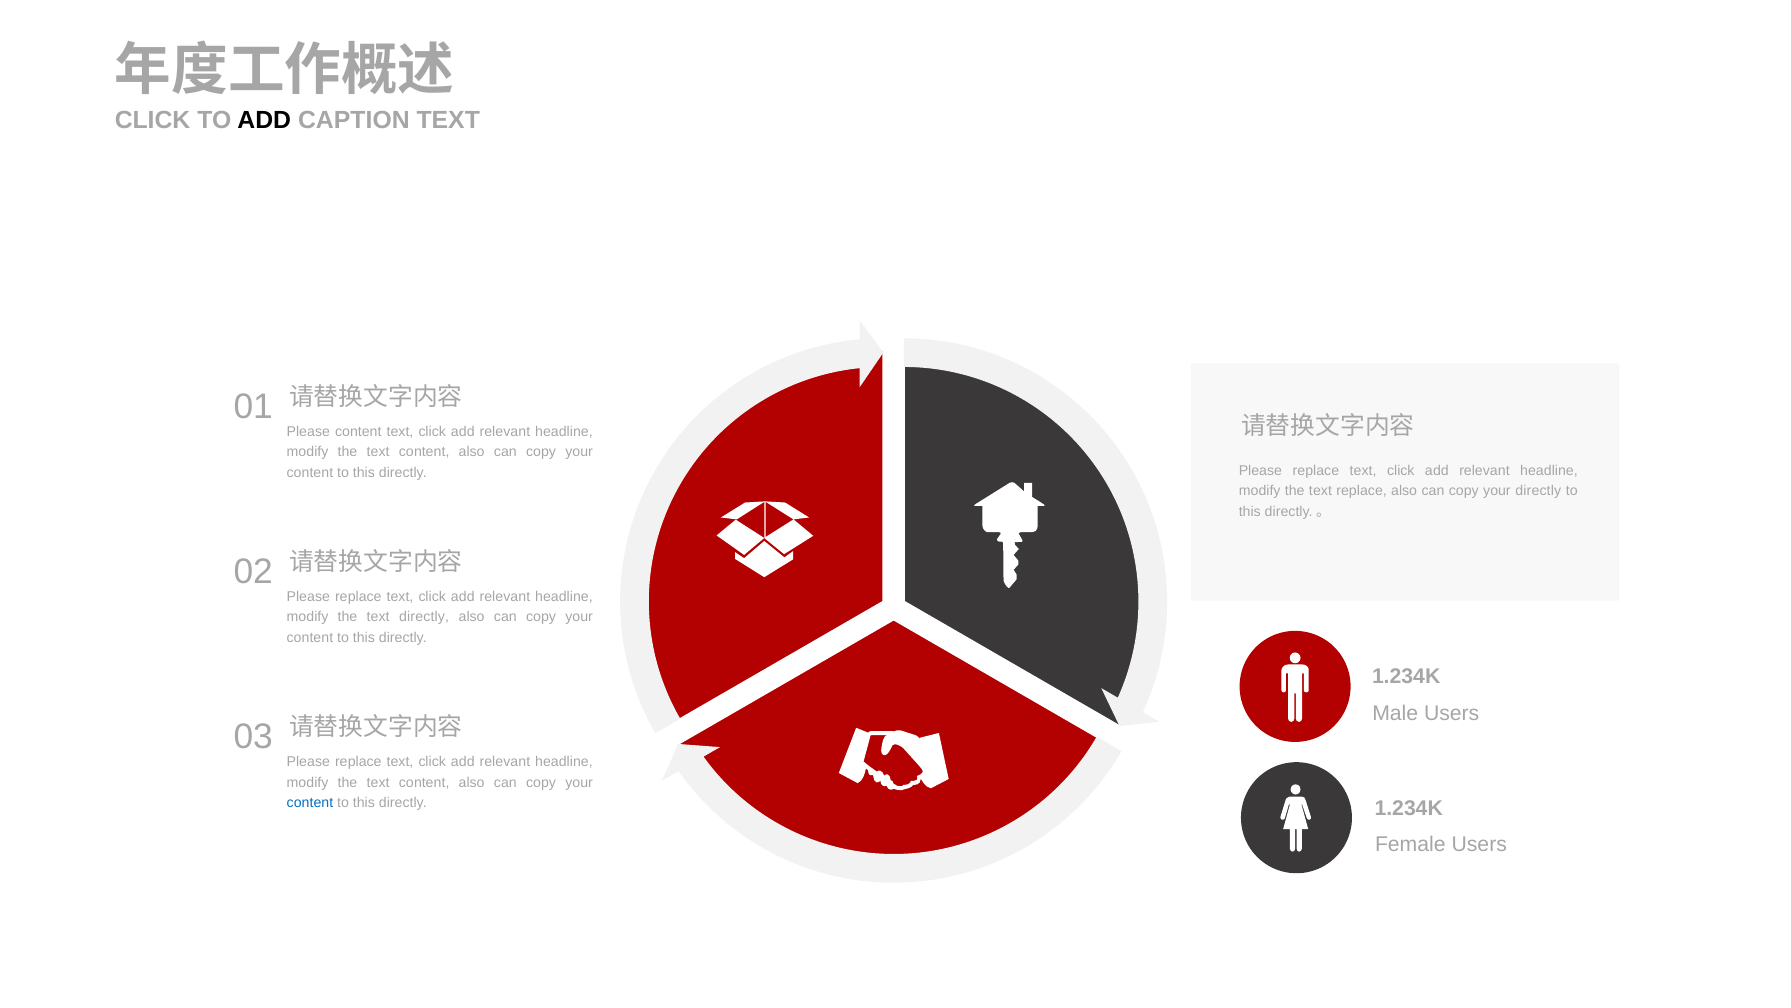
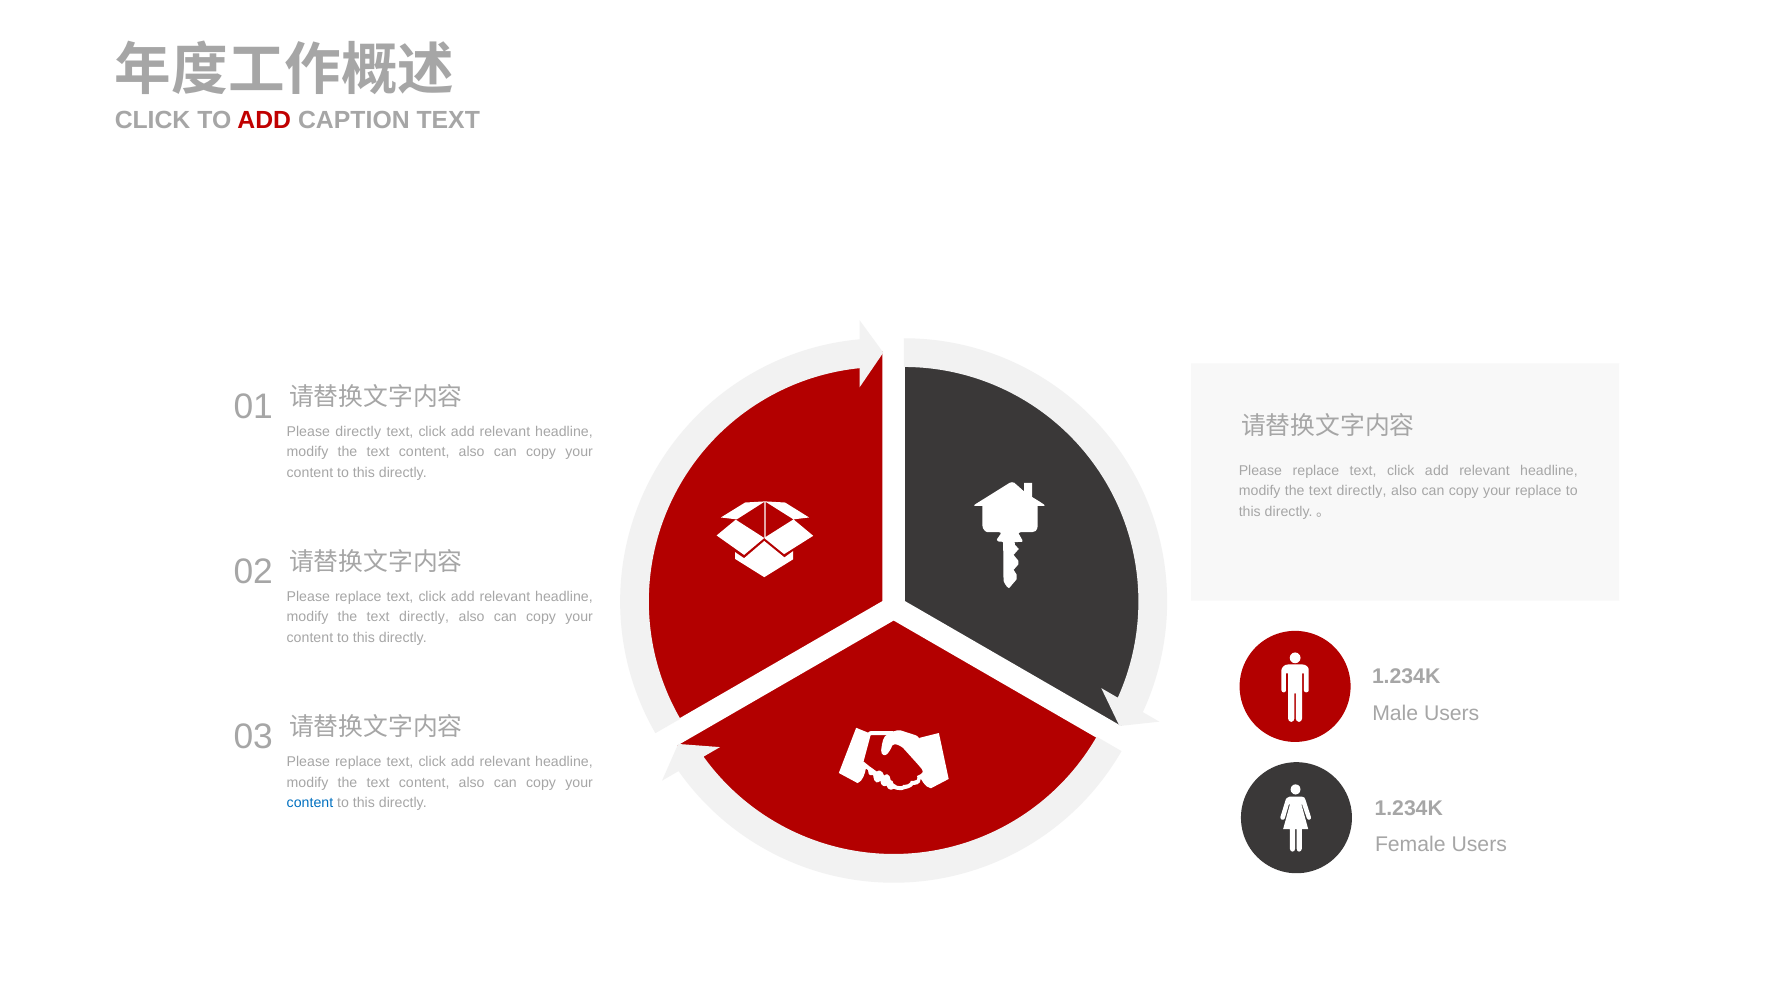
ADD at (264, 120) colour: black -> red
Please content: content -> directly
replace at (1362, 491): replace -> directly
your directly: directly -> replace
